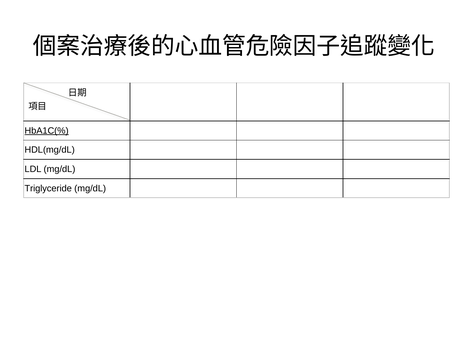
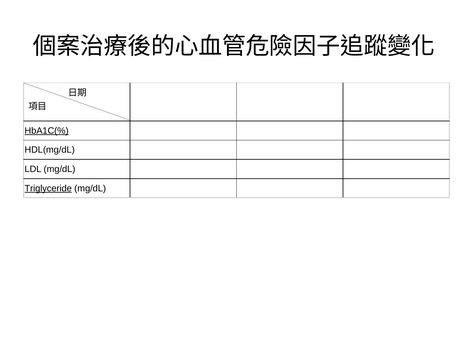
Triglyceride underline: none -> present
